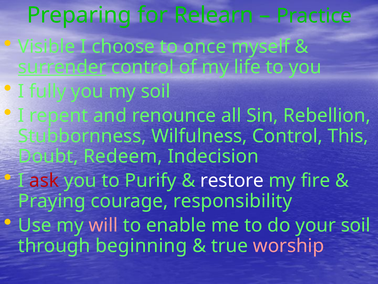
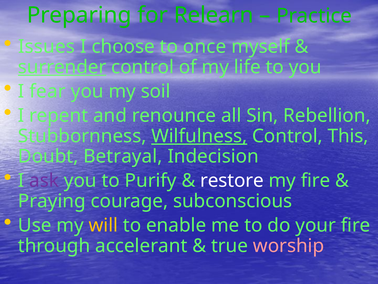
Visible: Visible -> Issues
fully: fully -> fear
Wilfulness underline: none -> present
Redeem: Redeem -> Betrayal
ask colour: red -> purple
responsibility: responsibility -> subconscious
will colour: pink -> yellow
your soil: soil -> fire
beginning: beginning -> accelerant
